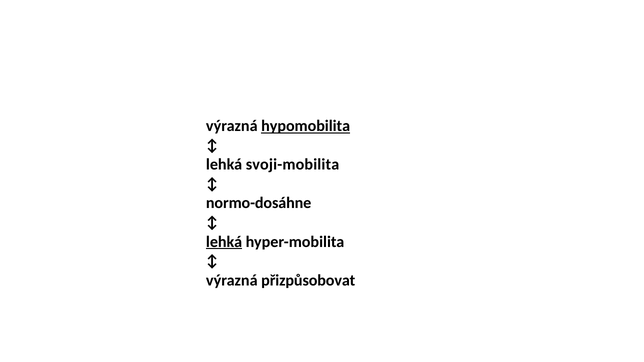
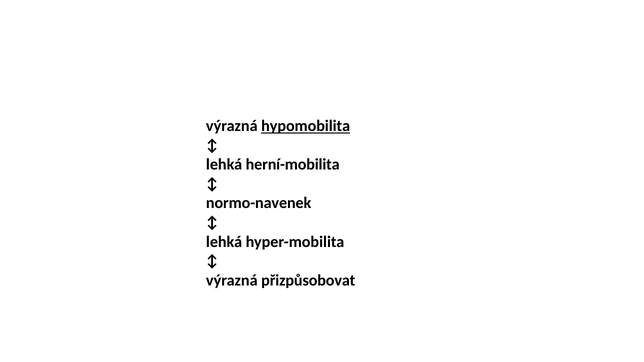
svoji-mobilita: svoji-mobilita -> herní-mobilita
normo-dosáhne: normo-dosáhne -> normo-navenek
lehká at (224, 242) underline: present -> none
